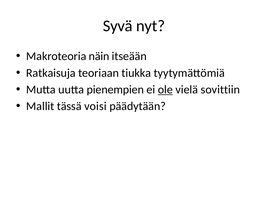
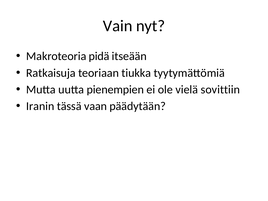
Syvä: Syvä -> Vain
näin: näin -> pidä
ole underline: present -> none
Mallit: Mallit -> Iranin
voisi: voisi -> vaan
